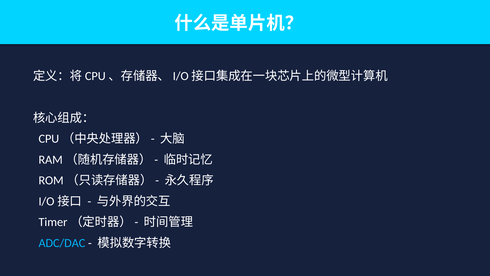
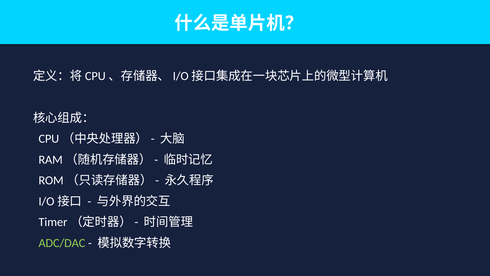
ADC/DAC colour: light blue -> light green
